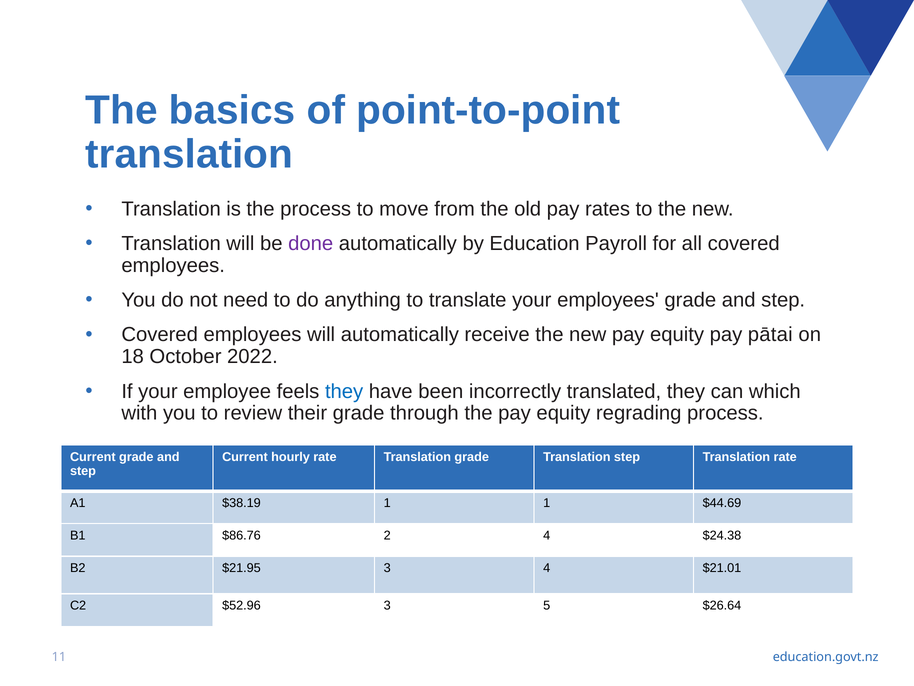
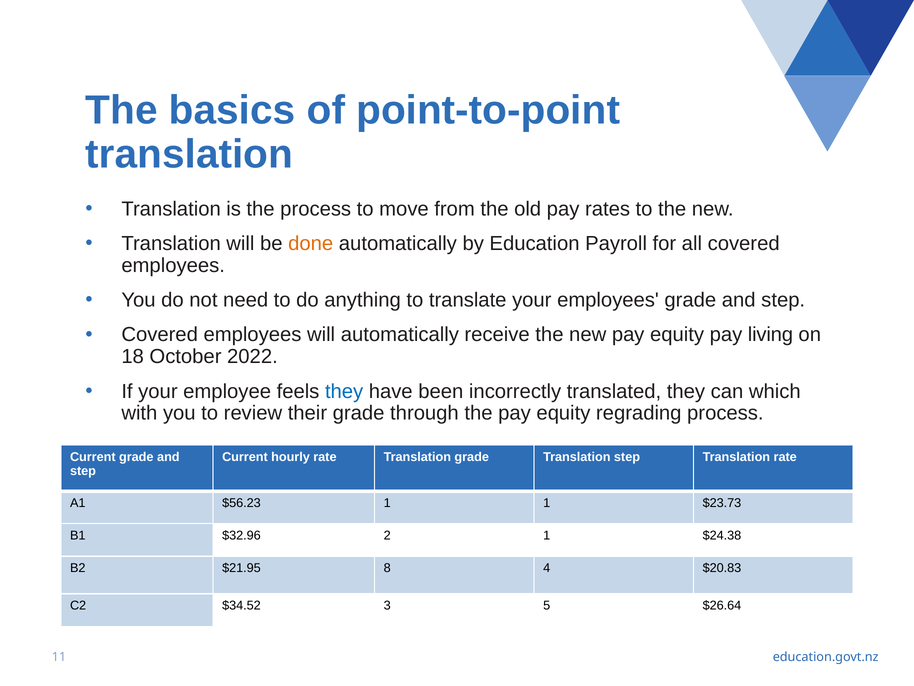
done colour: purple -> orange
pātai: pātai -> living
$38.19: $38.19 -> $56.23
$44.69: $44.69 -> $23.73
$86.76: $86.76 -> $32.96
2 4: 4 -> 1
$21.95 3: 3 -> 8
$21.01: $21.01 -> $20.83
$52.96: $52.96 -> $34.52
